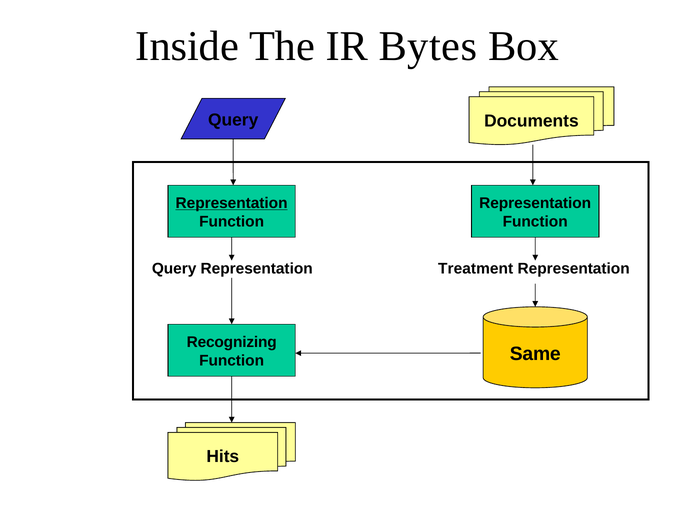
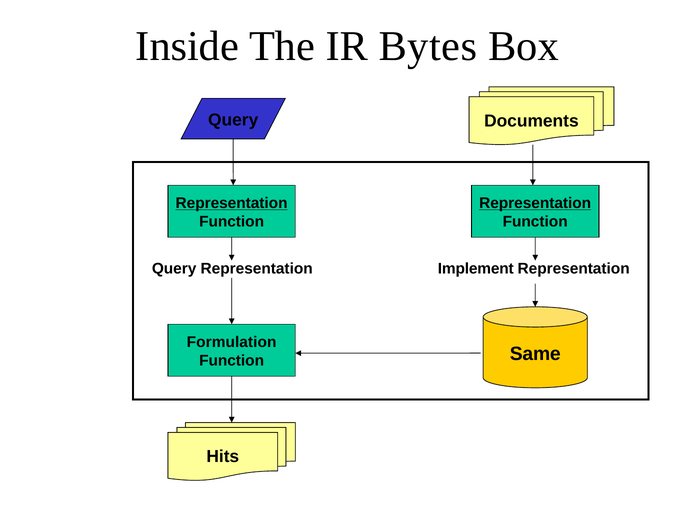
Representation at (535, 203) underline: none -> present
Treatment: Treatment -> Implement
Recognizing: Recognizing -> Formulation
